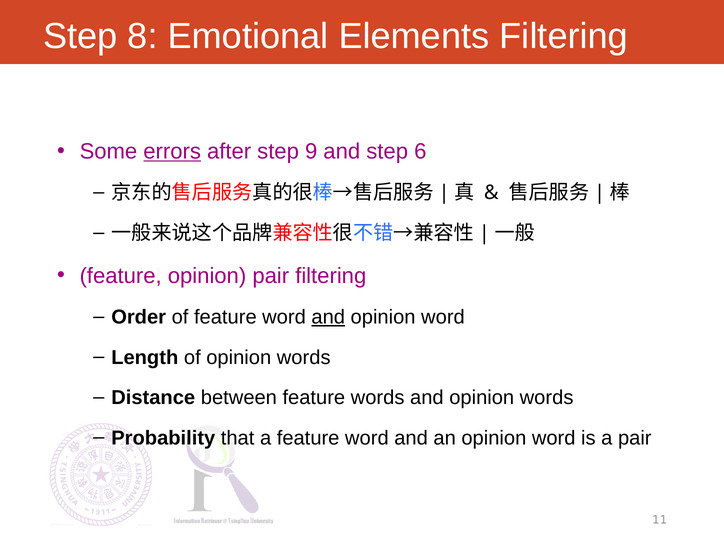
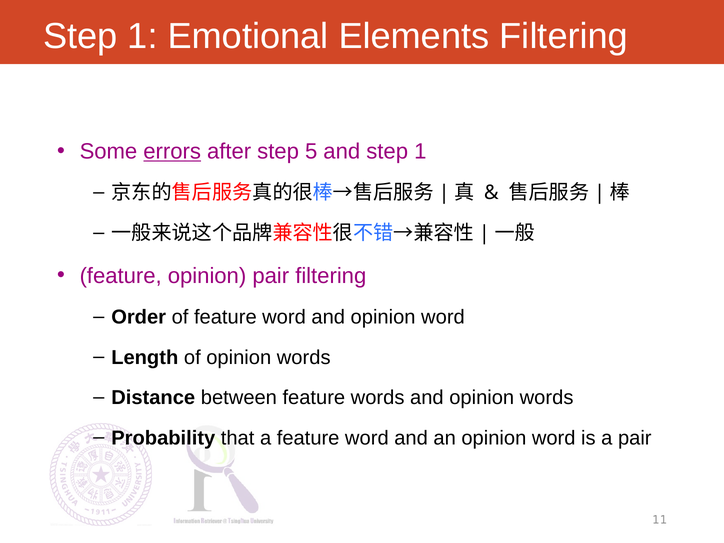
8 at (143, 36): 8 -> 1
9: 9 -> 5
and step 6: 6 -> 1
and at (328, 317) underline: present -> none
